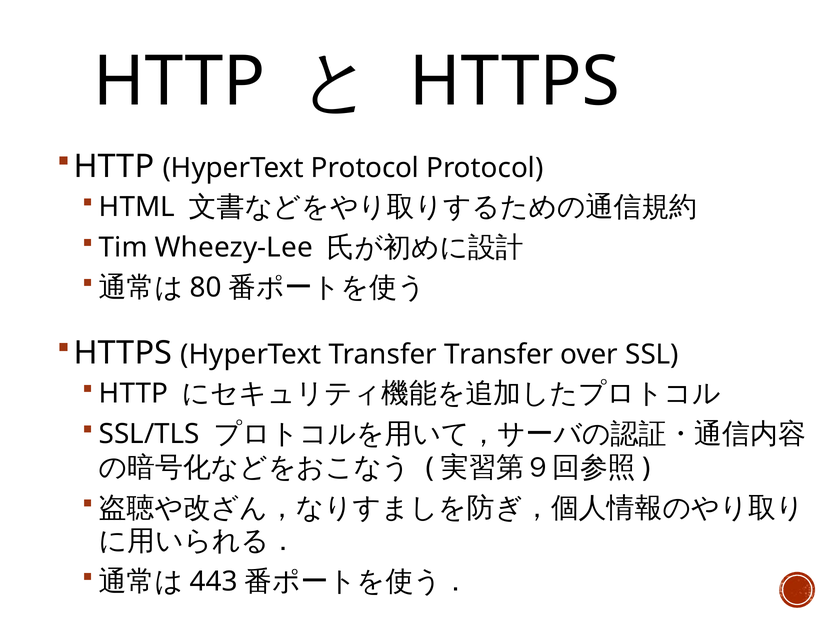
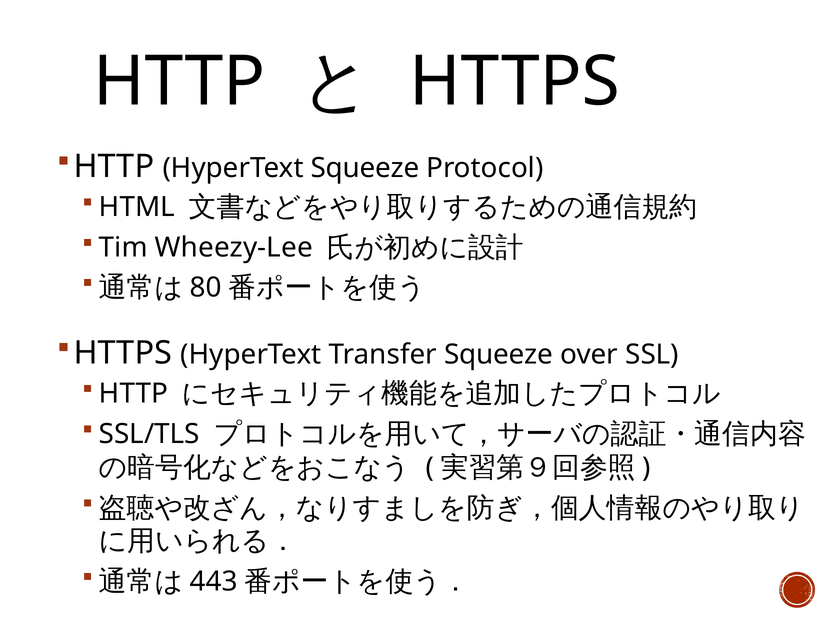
HyperText Protocol: Protocol -> Squeeze
Transfer Transfer: Transfer -> Squeeze
